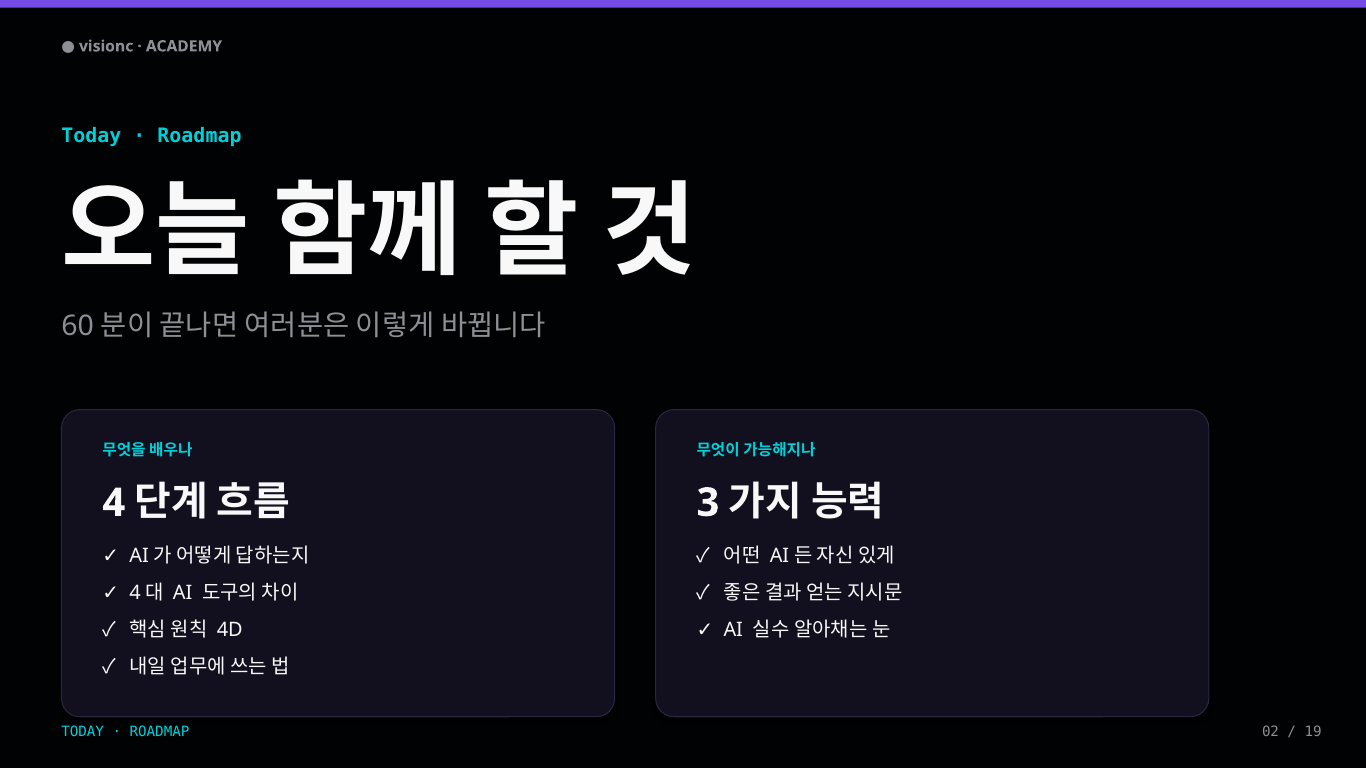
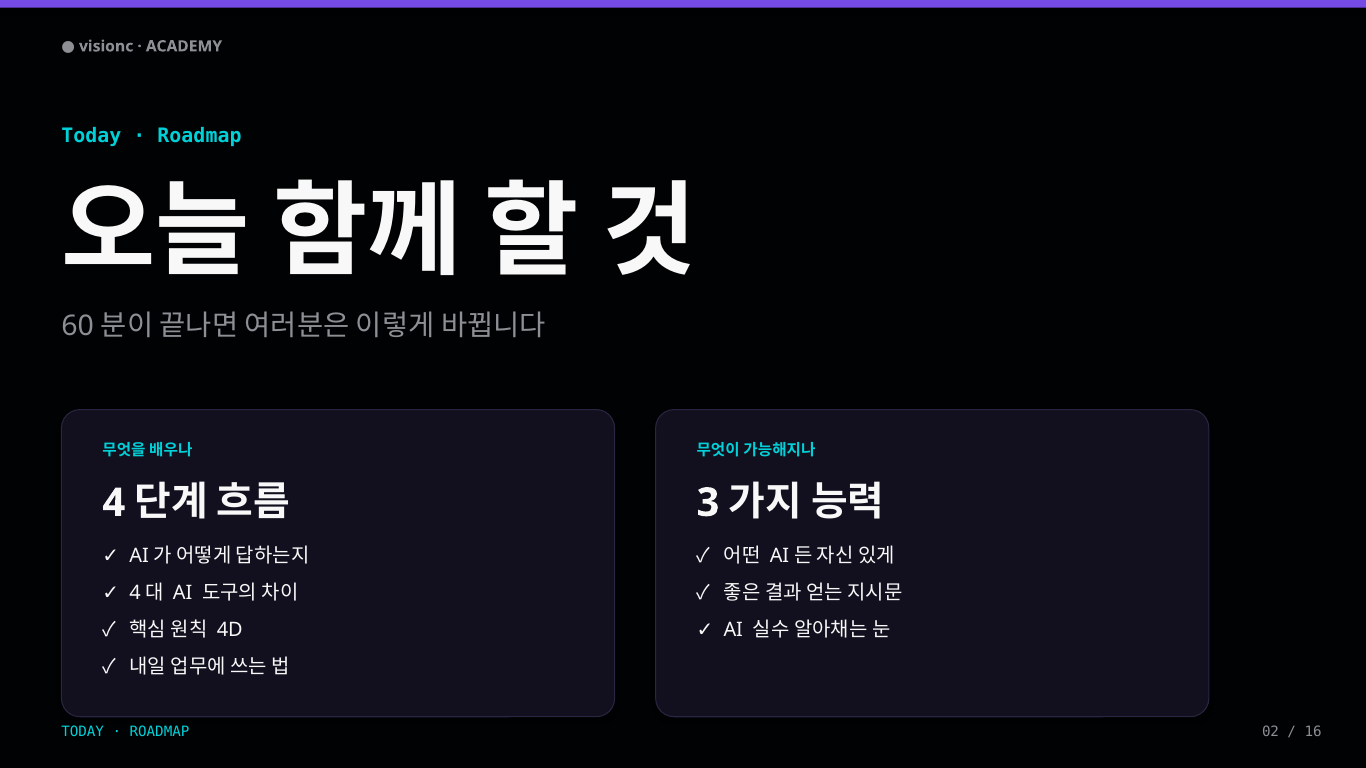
19: 19 -> 16
